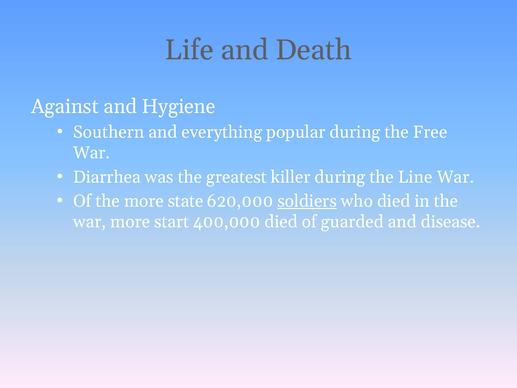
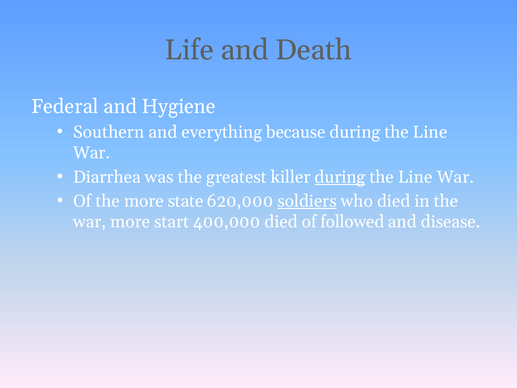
Against: Against -> Federal
popular: popular -> because
Free at (430, 132): Free -> Line
during at (340, 177) underline: none -> present
guarded: guarded -> followed
